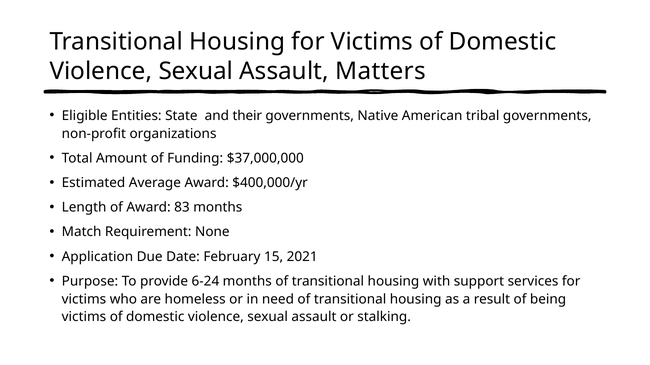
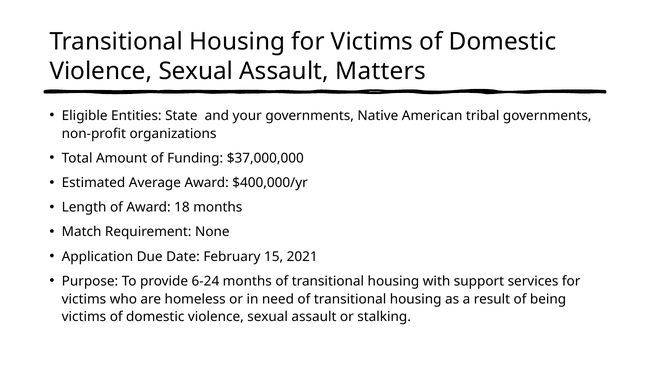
their: their -> your
83: 83 -> 18
